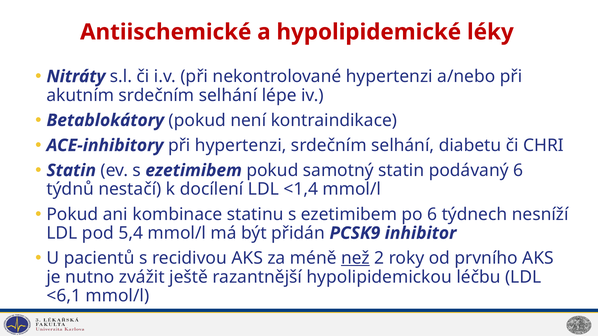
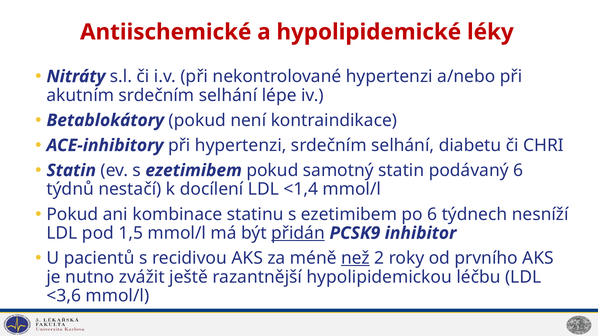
5,4: 5,4 -> 1,5
přidán underline: none -> present
<6,1: <6,1 -> <3,6
